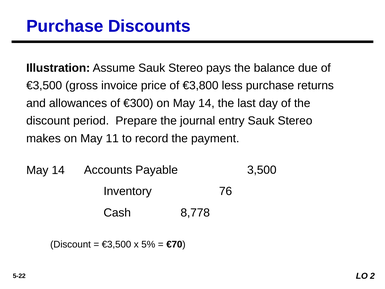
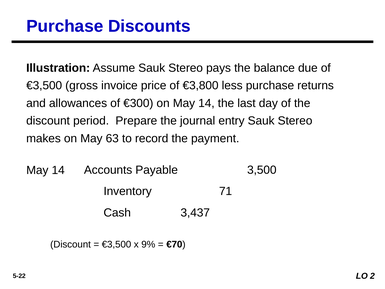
11: 11 -> 63
76: 76 -> 71
8,778: 8,778 -> 3,437
5%: 5% -> 9%
